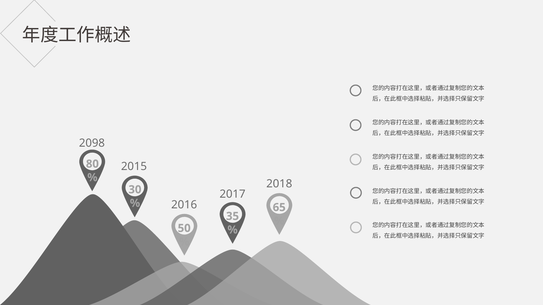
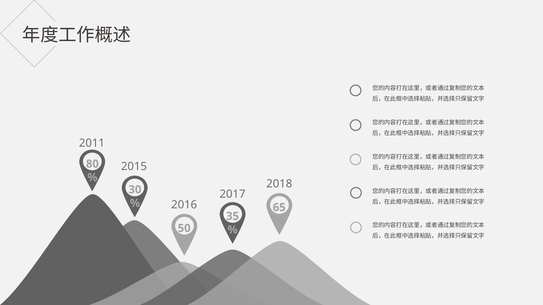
2098: 2098 -> 2011
